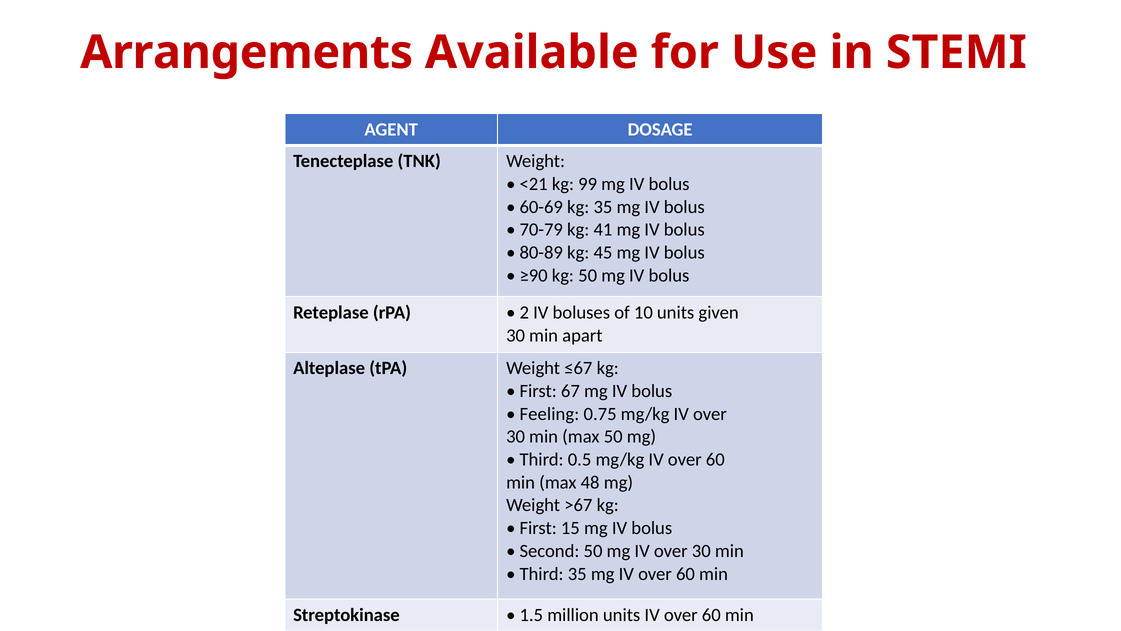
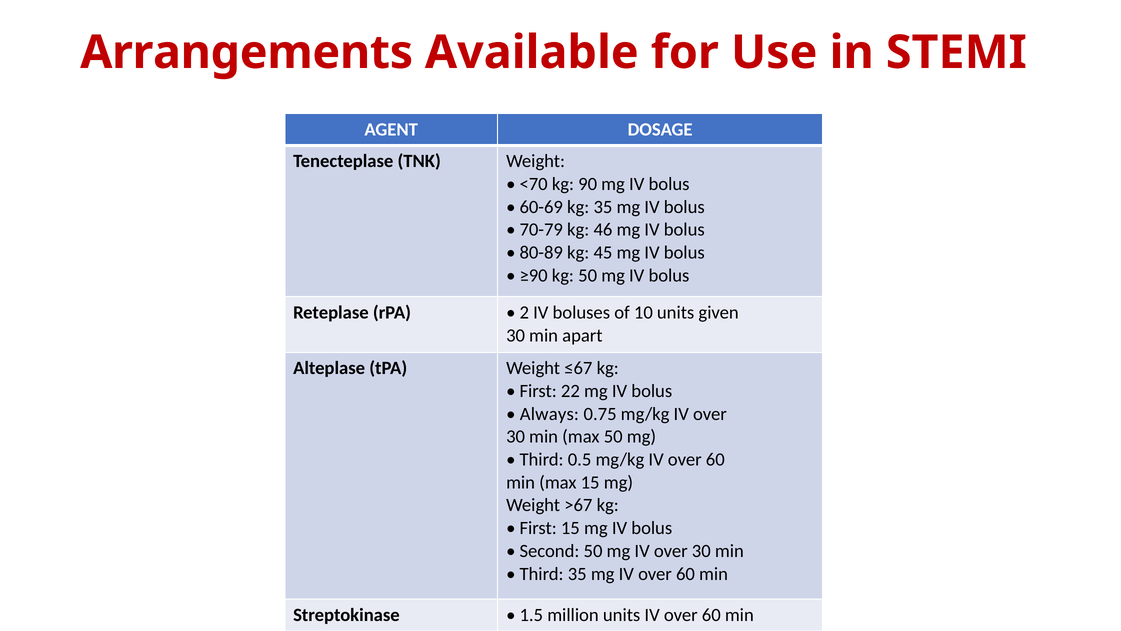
<21: <21 -> <70
99: 99 -> 90
41: 41 -> 46
67: 67 -> 22
Feeling: Feeling -> Always
max 48: 48 -> 15
